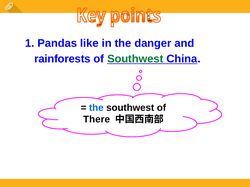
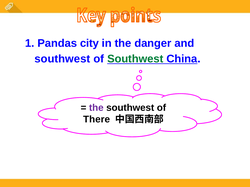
like: like -> city
rainforests at (62, 59): rainforests -> southwest
the at (96, 108) colour: blue -> purple
